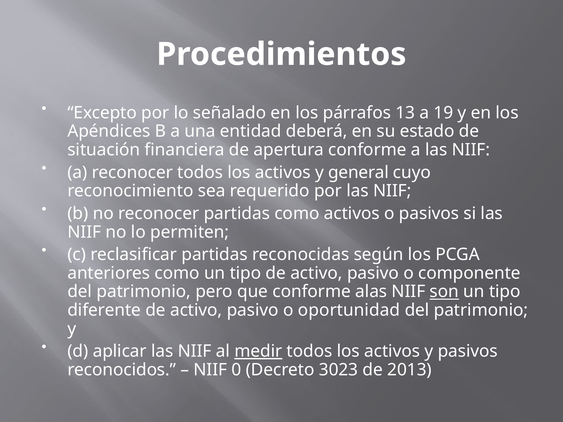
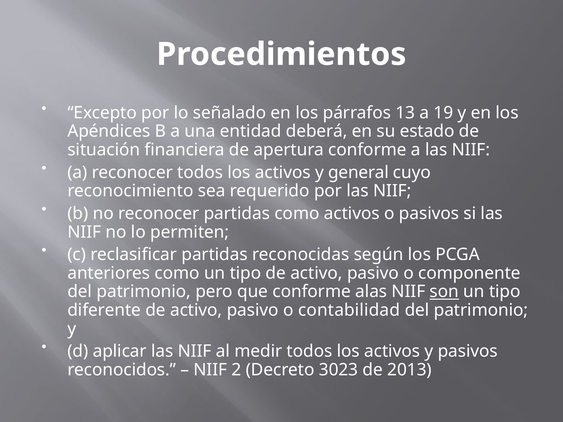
oportunidad: oportunidad -> contabilidad
medir underline: present -> none
0: 0 -> 2
